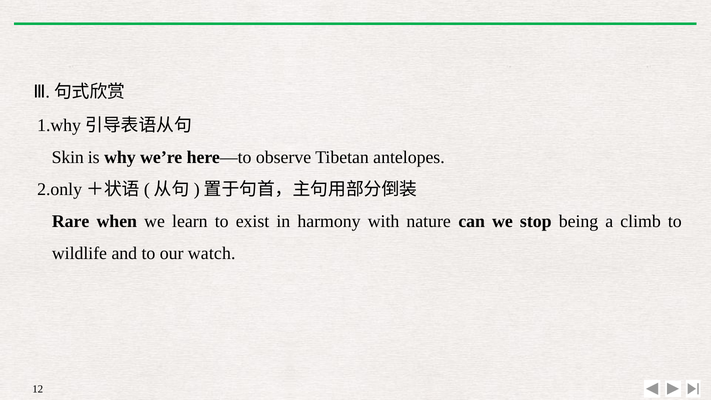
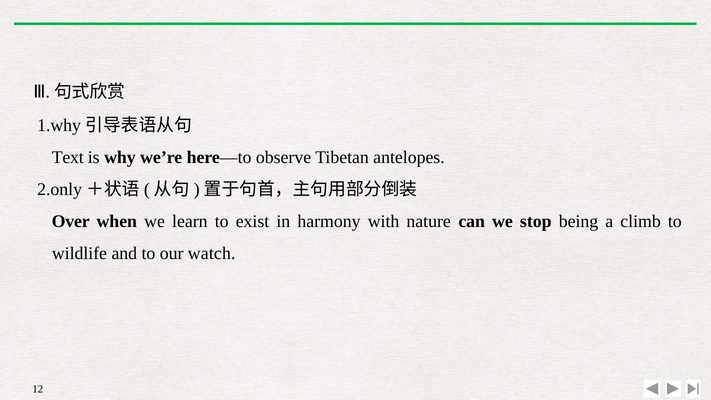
Skin: Skin -> Text
Rare: Rare -> Over
